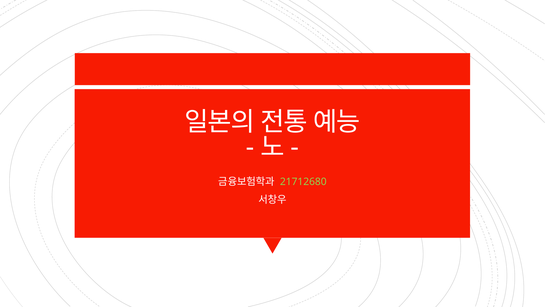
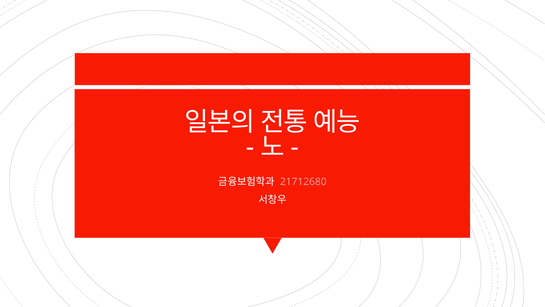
21712680 colour: light green -> pink
